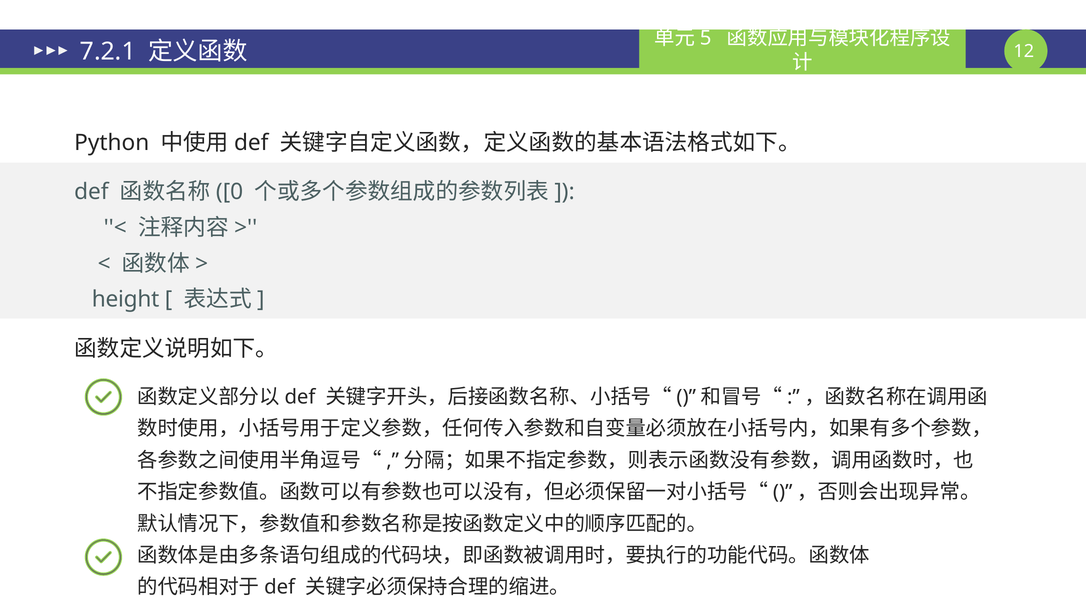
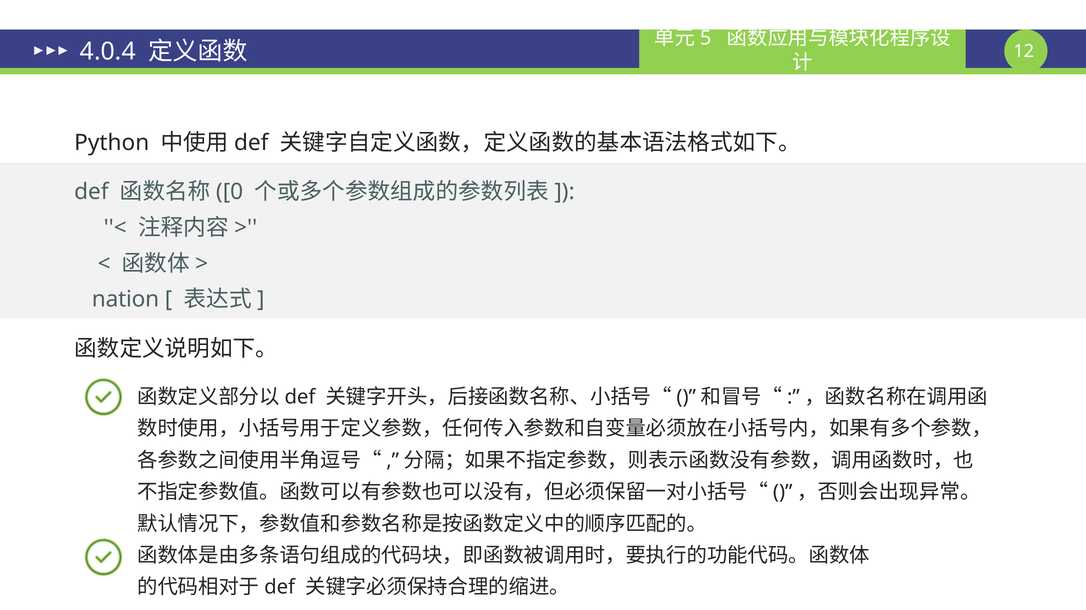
7.2.1: 7.2.1 -> 4.0.4
height: height -> nation
